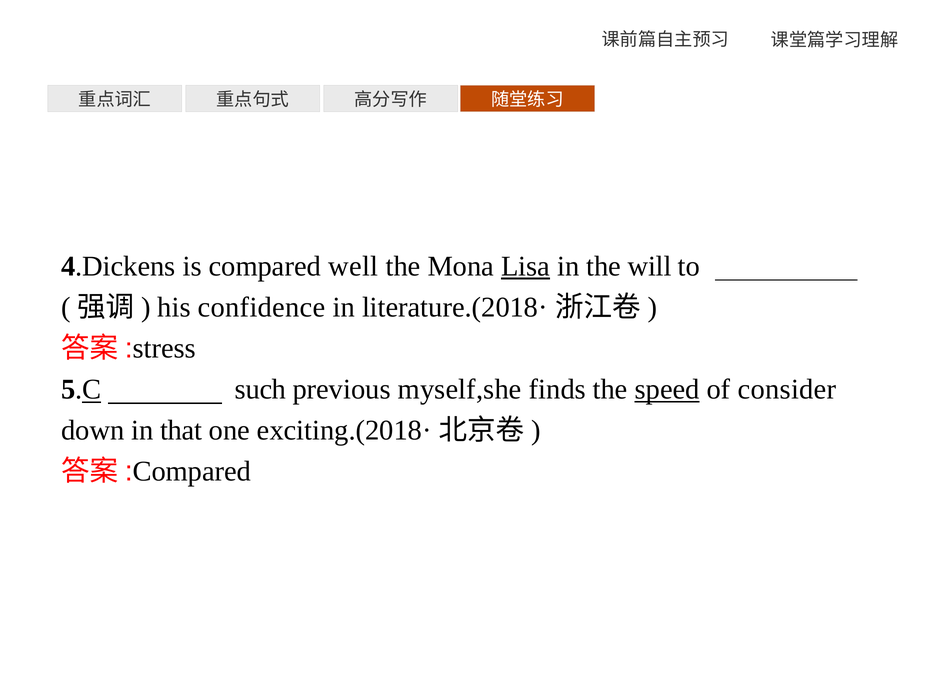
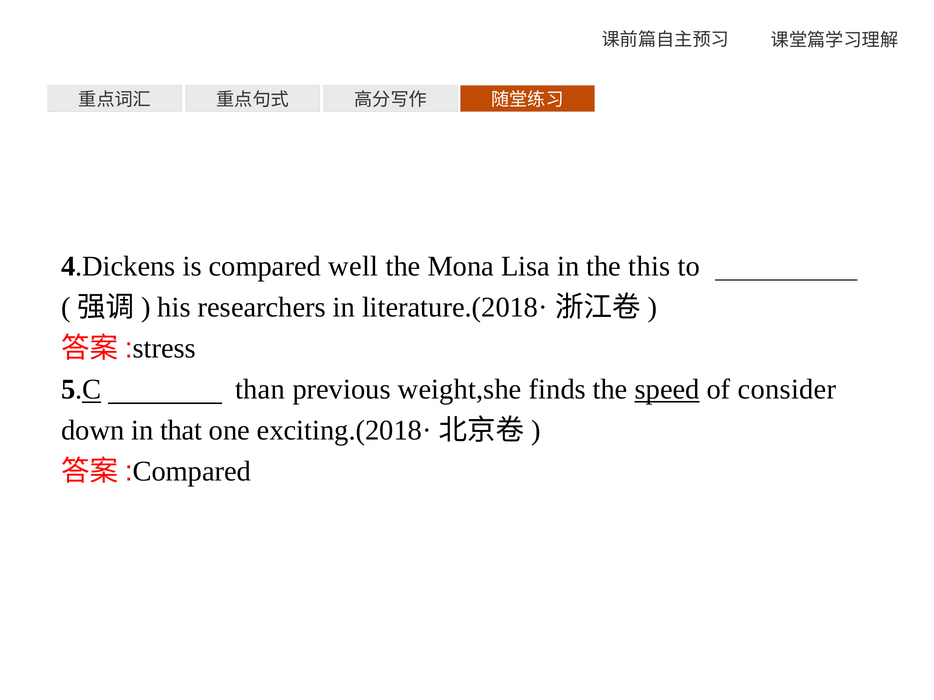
Lisa underline: present -> none
will: will -> this
confidence: confidence -> researchers
such: such -> than
myself,she: myself,she -> weight,she
